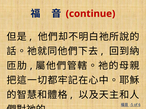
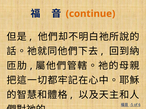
continue colour: red -> orange
